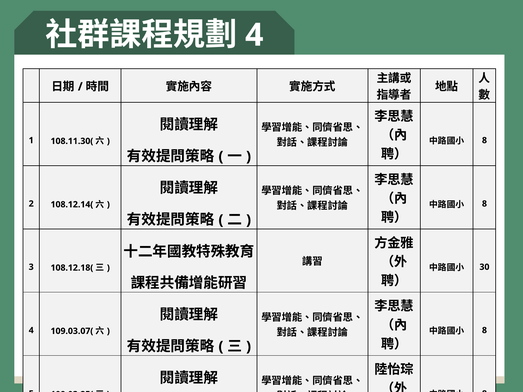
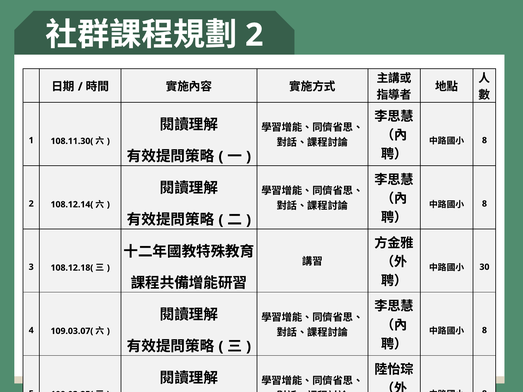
4 at (254, 35): 4 -> 2
